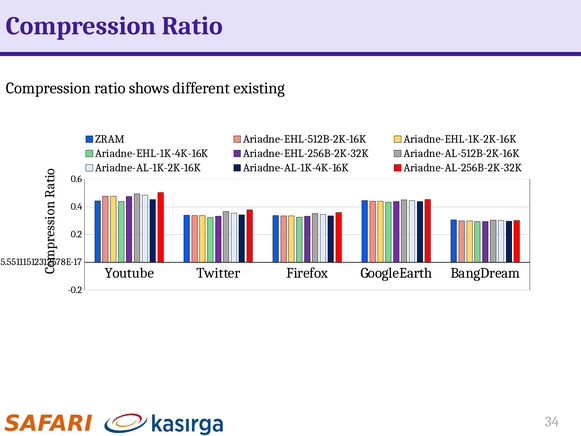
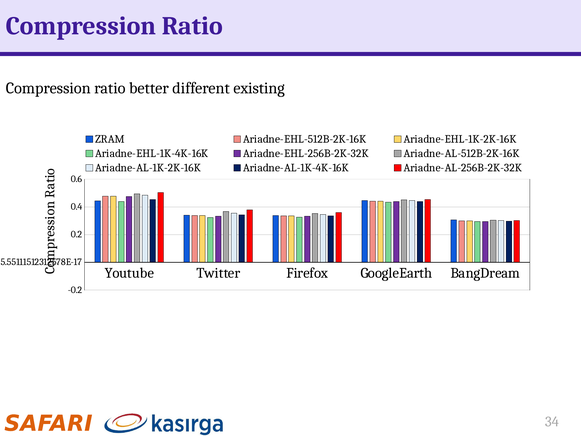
shows: shows -> better
